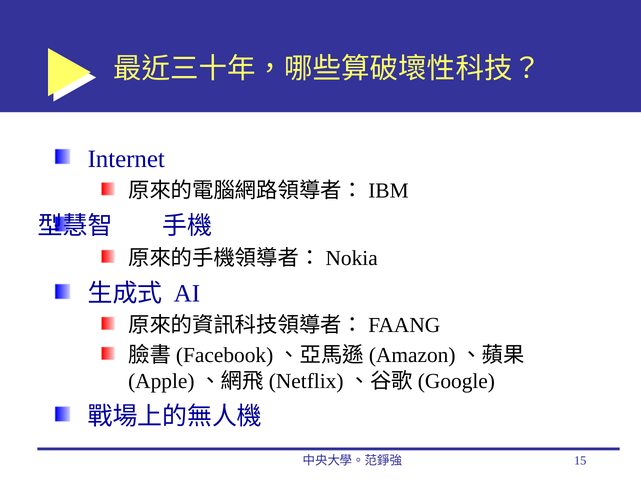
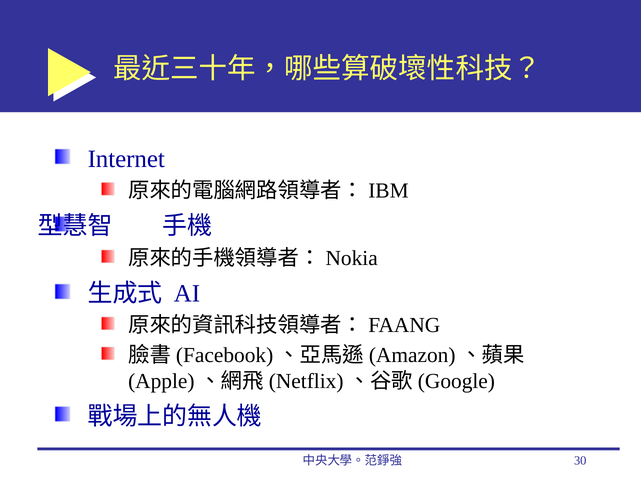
15: 15 -> 30
